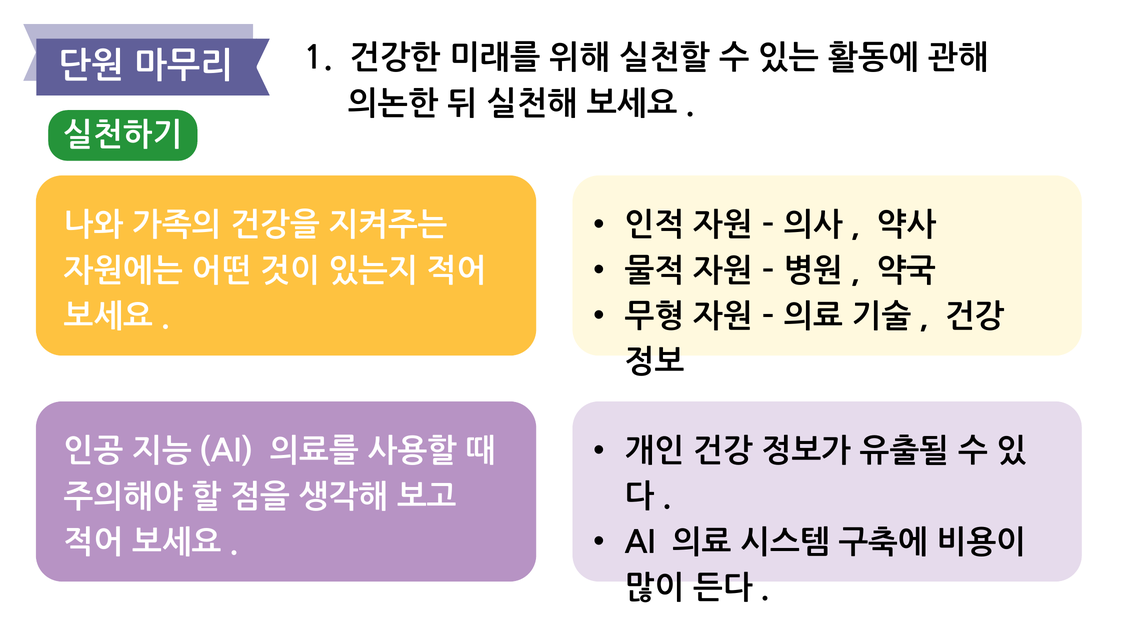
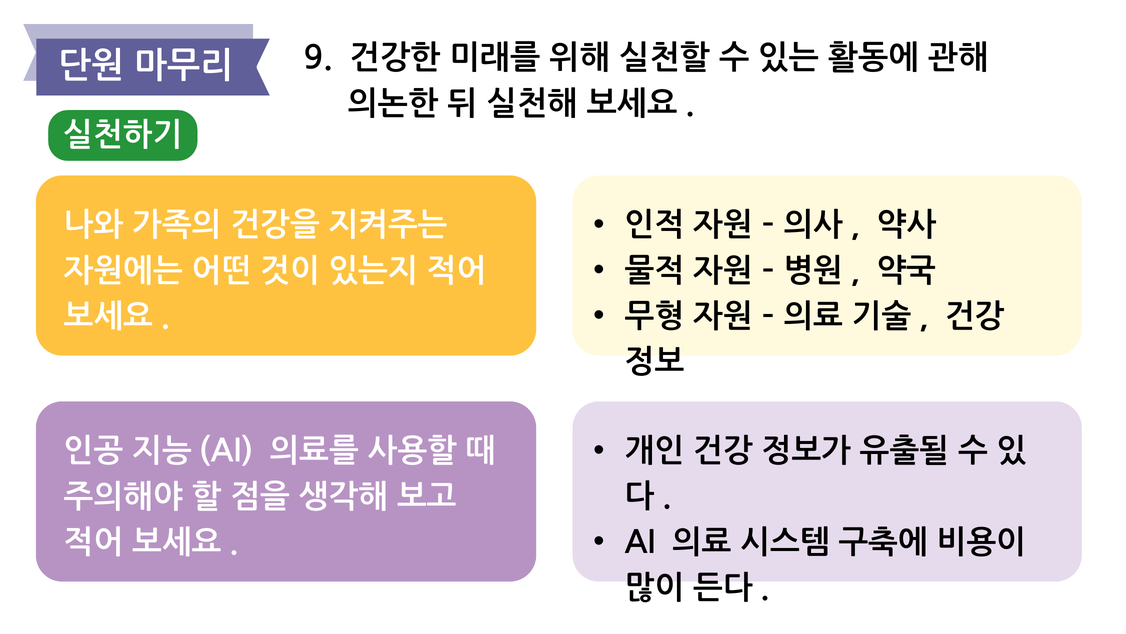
1: 1 -> 9
